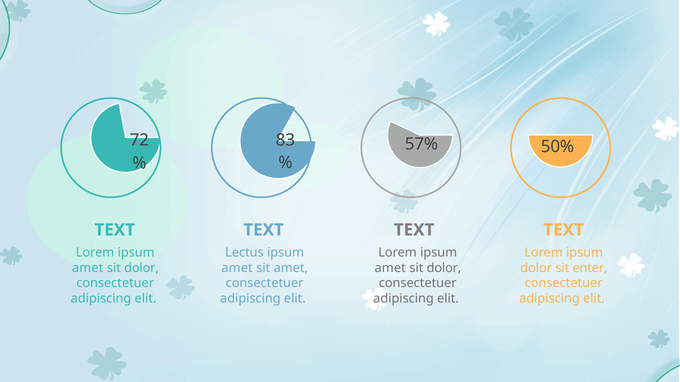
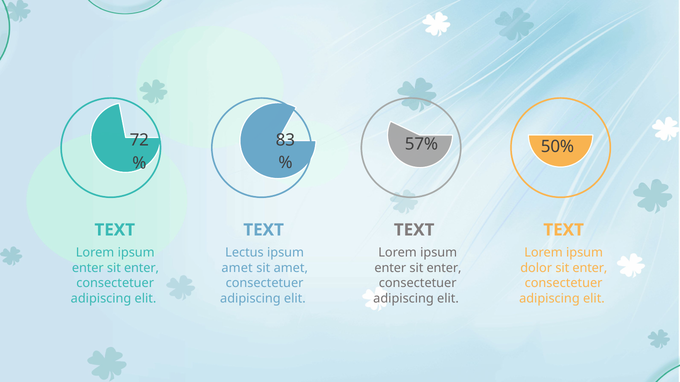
amet at (88, 268): amet -> enter
dolor at (141, 268): dolor -> enter
amet at (390, 268): amet -> enter
dolor at (444, 268): dolor -> enter
